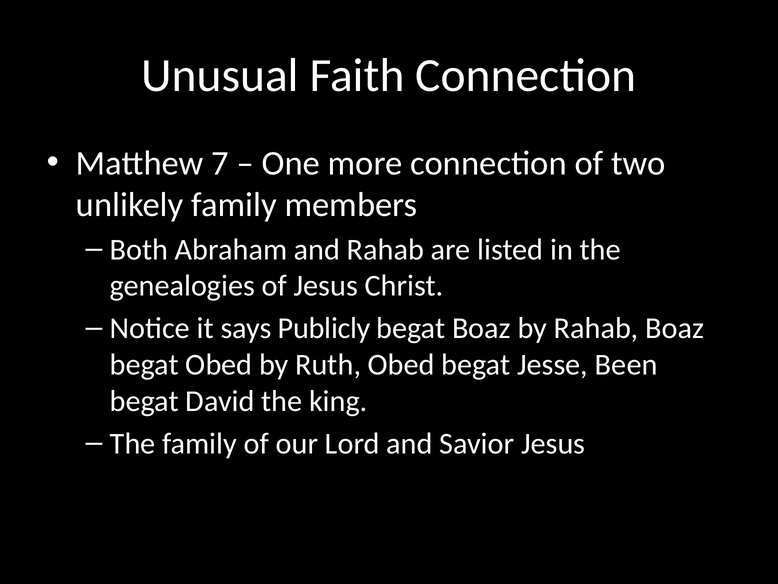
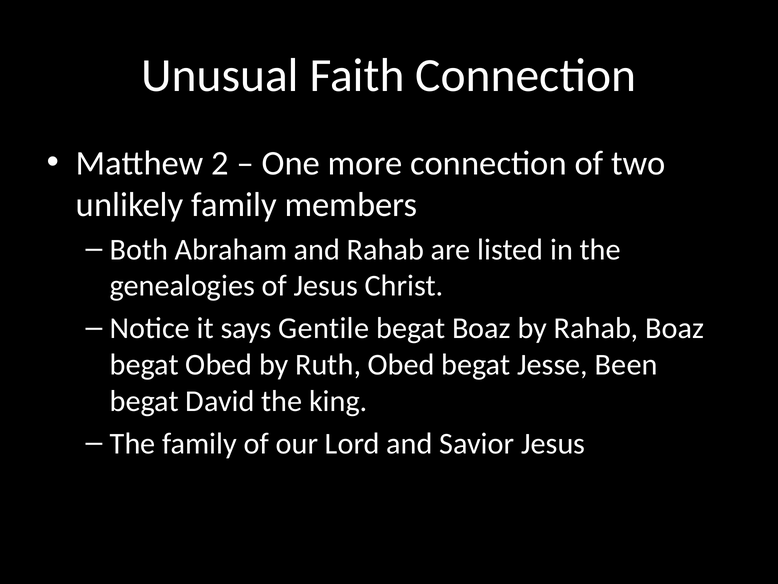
7: 7 -> 2
Publicly: Publicly -> Gentile
